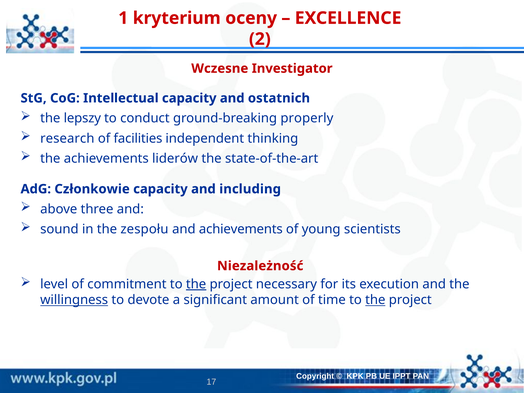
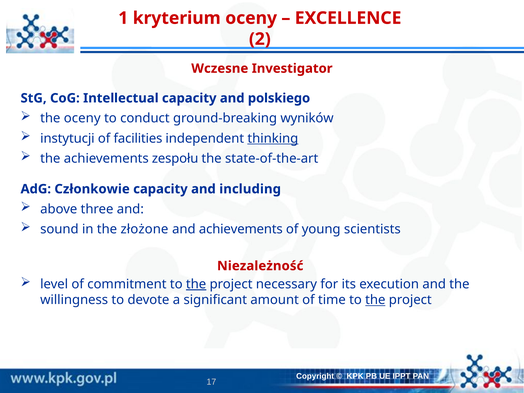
ostatnich: ostatnich -> polskiego
the lepszy: lepszy -> oceny
properly: properly -> wyników
research: research -> instytucji
thinking underline: none -> present
liderów: liderów -> zespołu
zespołu: zespołu -> złożone
willingness underline: present -> none
